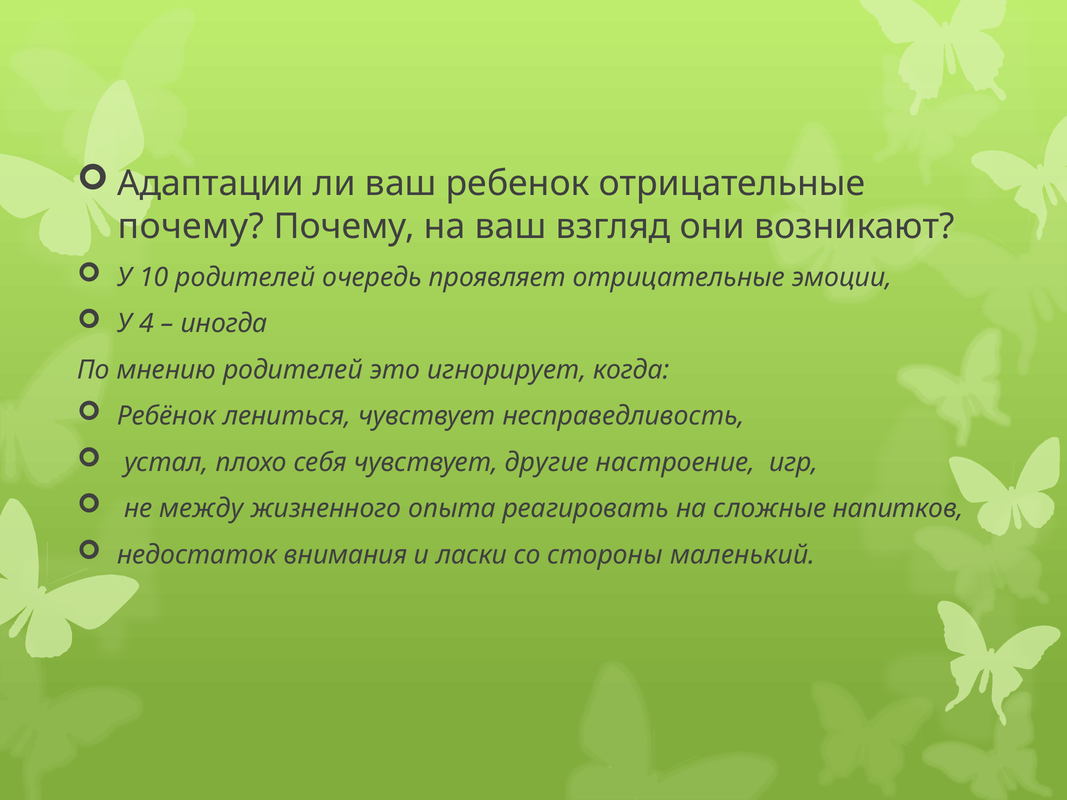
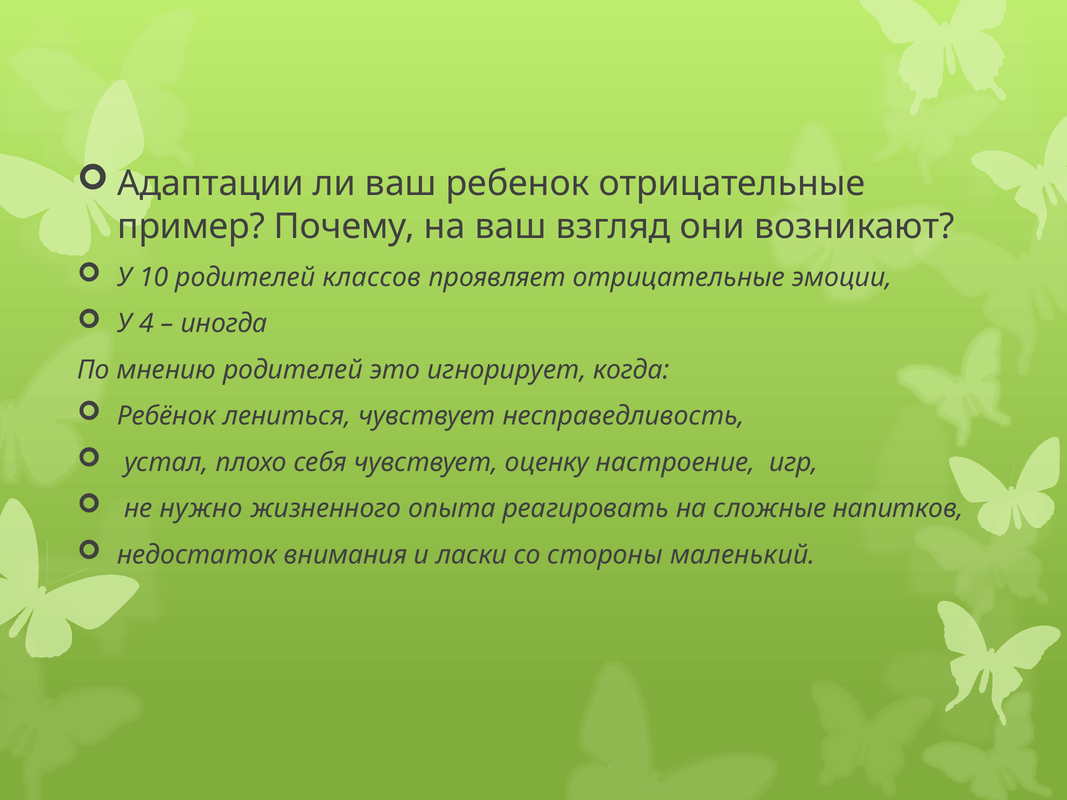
почему at (191, 226): почему -> пример
очередь: очередь -> классов
другие: другие -> оценку
между: между -> нужно
